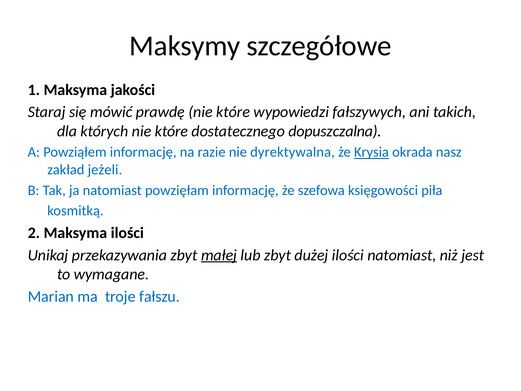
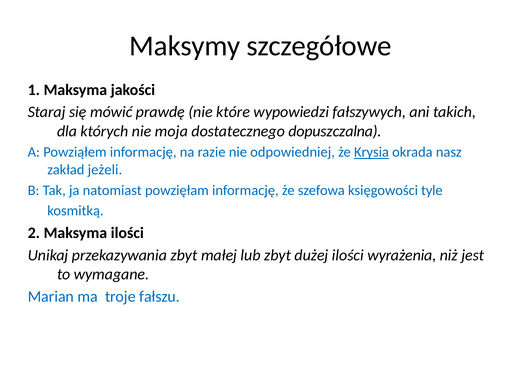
których nie które: które -> moja
dyrektywalna: dyrektywalna -> odpowiedniej
piła: piła -> tyle
małej underline: present -> none
ilości natomiast: natomiast -> wyrażenia
